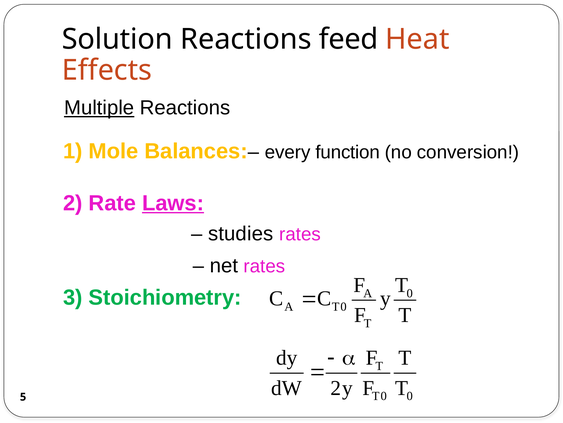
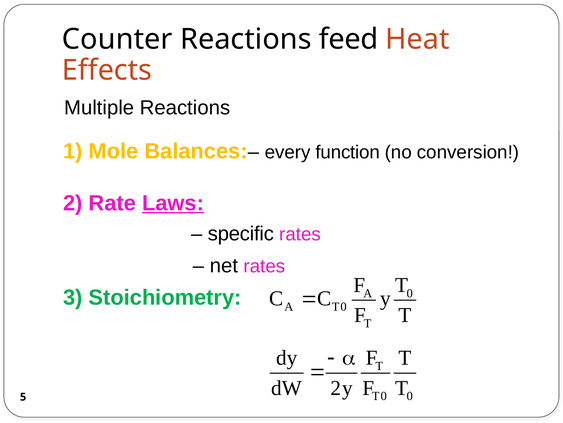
Solution: Solution -> Counter
Multiple underline: present -> none
studies: studies -> specific
